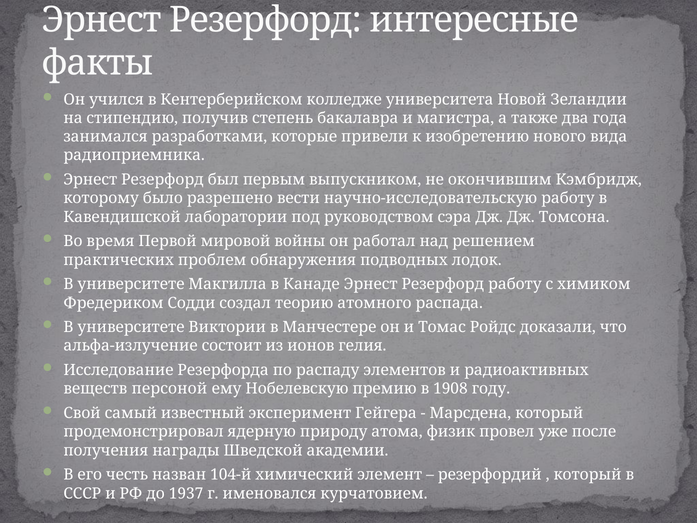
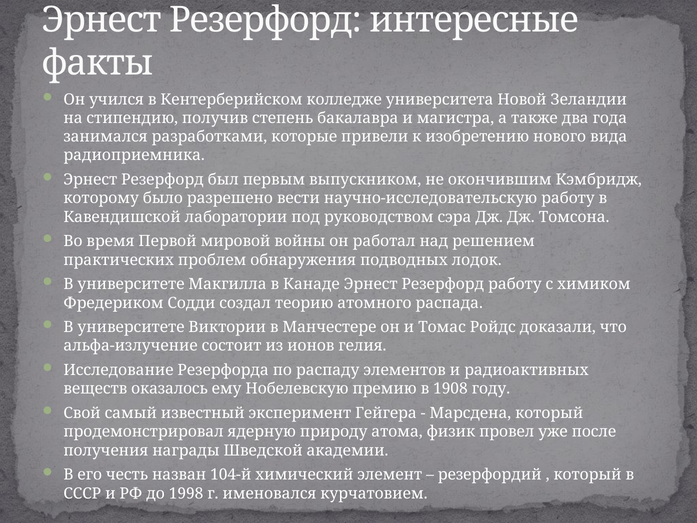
персоной: персоной -> оказалось
1937: 1937 -> 1998
